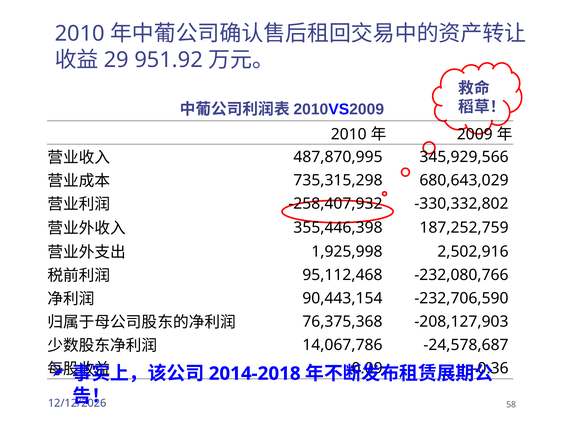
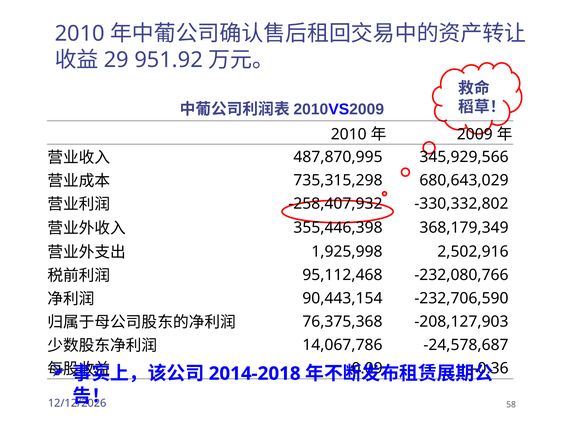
187,252,759: 187,252,759 -> 368,179,349
